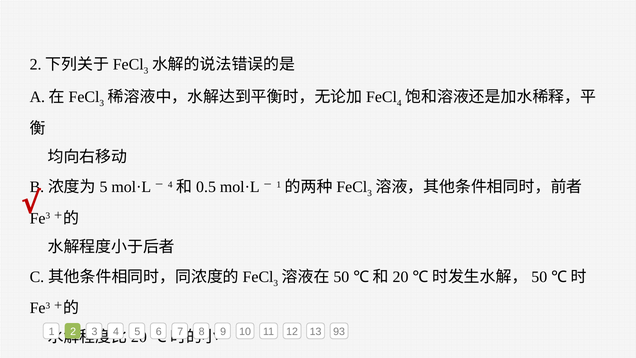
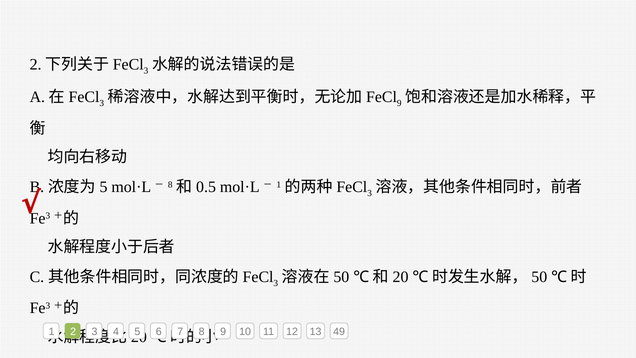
4 at (399, 103): 4 -> 9
4 at (170, 184): 4 -> 8
93: 93 -> 49
